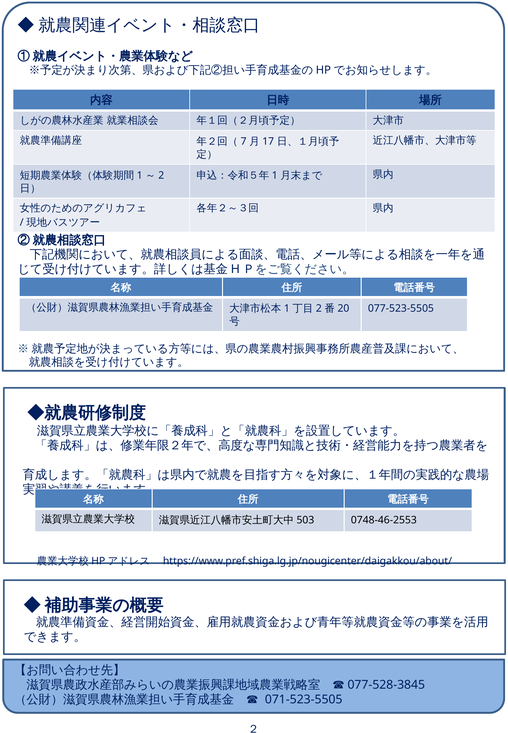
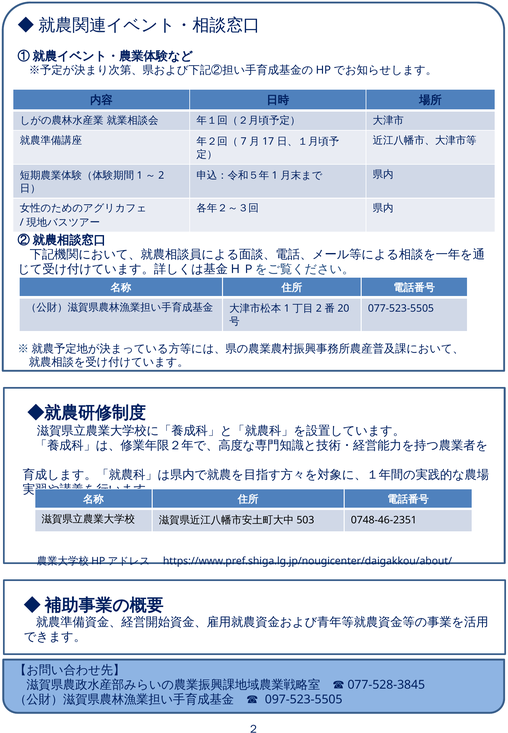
0748-46-2553: 0748-46-2553 -> 0748-46-2351
071-523-5505: 071-523-5505 -> 097-523-5505
